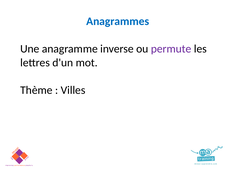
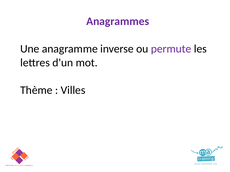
Anagrammes colour: blue -> purple
